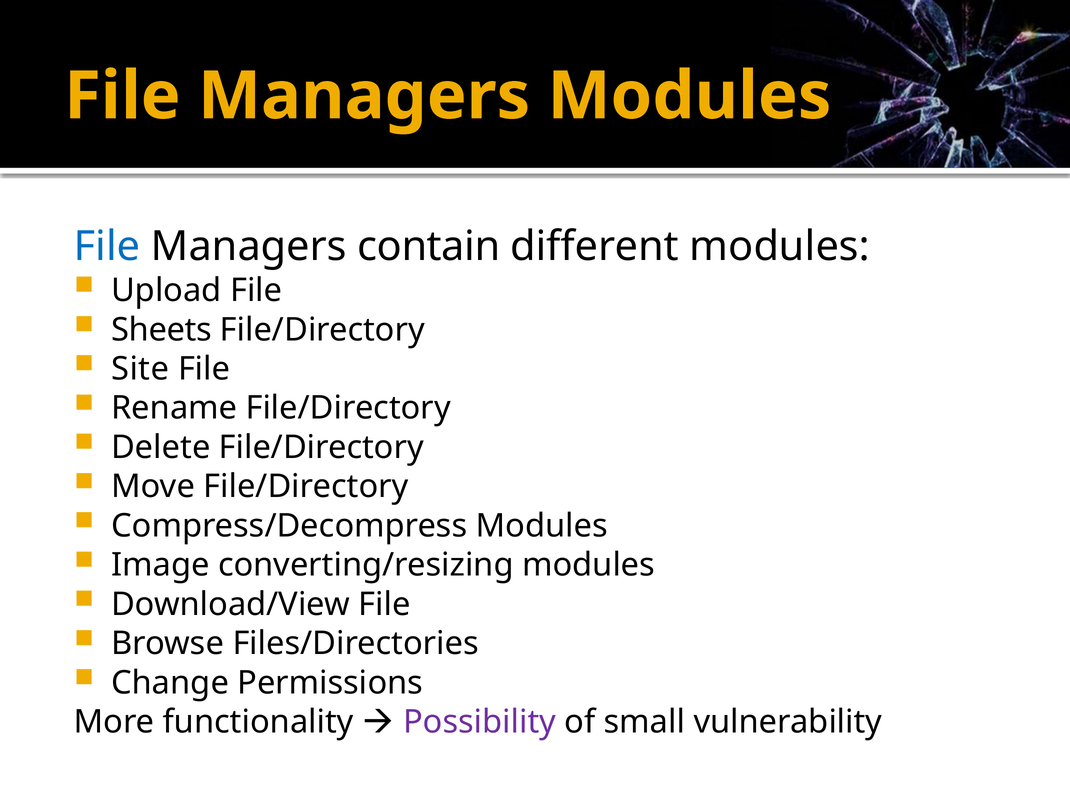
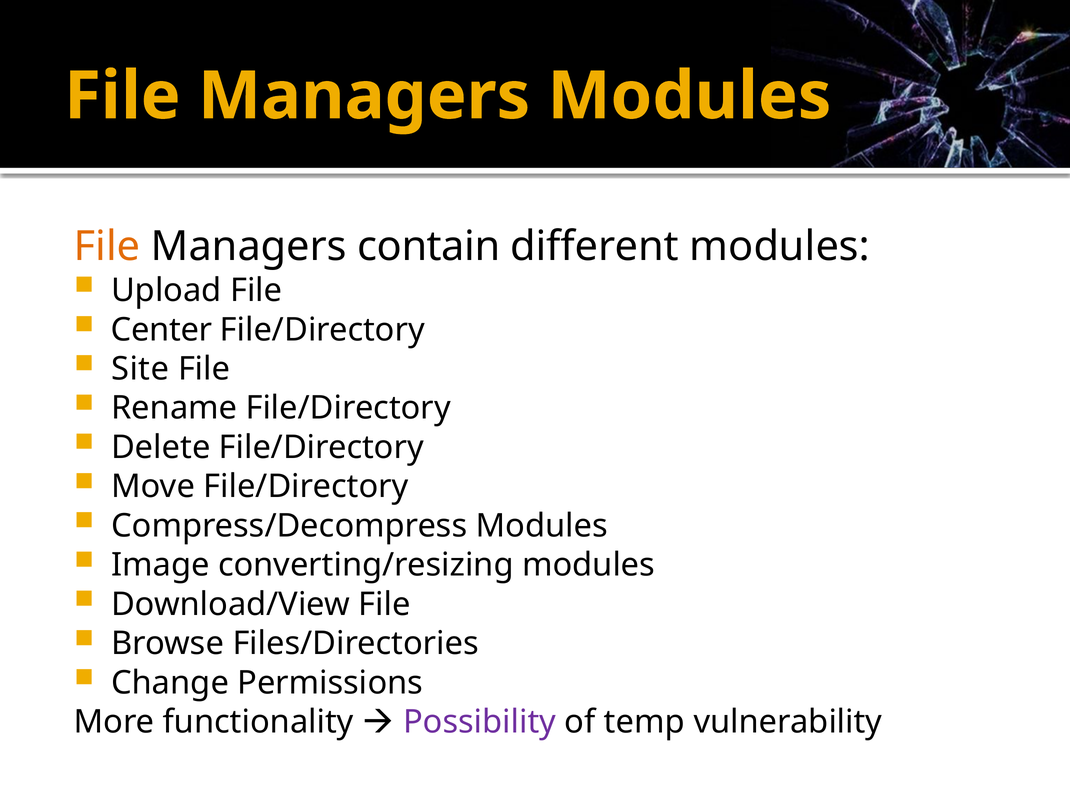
File at (107, 246) colour: blue -> orange
Sheets: Sheets -> Center
small: small -> temp
